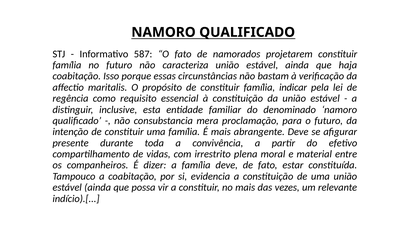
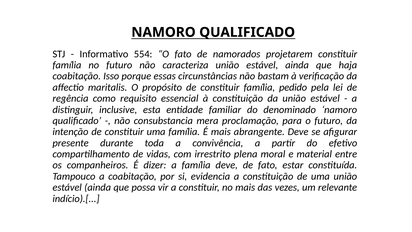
587: 587 -> 554
indicar: indicar -> pedido
